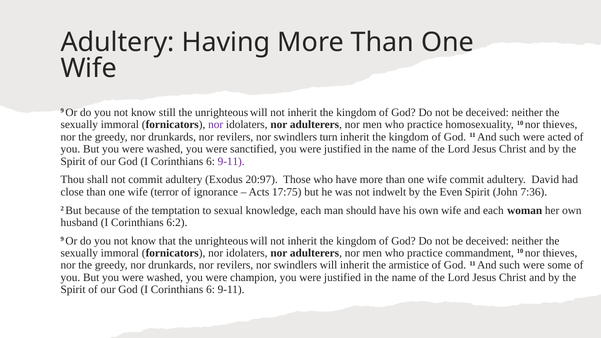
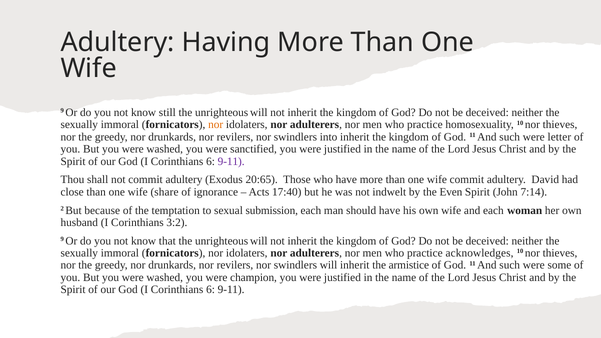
nor at (216, 125) colour: purple -> orange
turn: turn -> into
acted: acted -> letter
20:97: 20:97 -> 20:65
terror: terror -> share
17:75: 17:75 -> 17:40
7:36: 7:36 -> 7:14
knowledge: knowledge -> submission
6:2: 6:2 -> 3:2
commandment: commandment -> acknowledges
